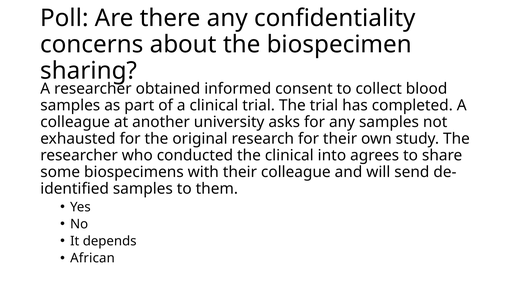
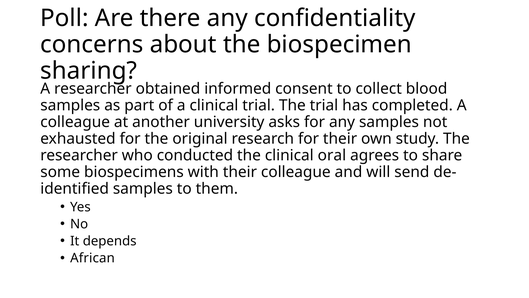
into: into -> oral
